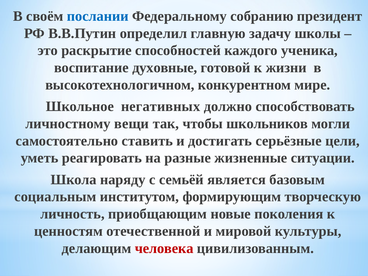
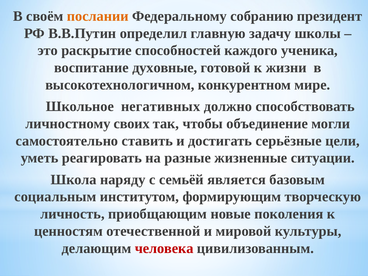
послании colour: blue -> orange
вещи: вещи -> своих
школьников: школьников -> объединение
